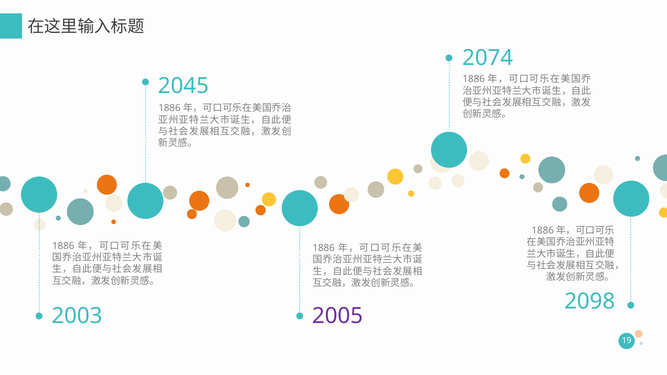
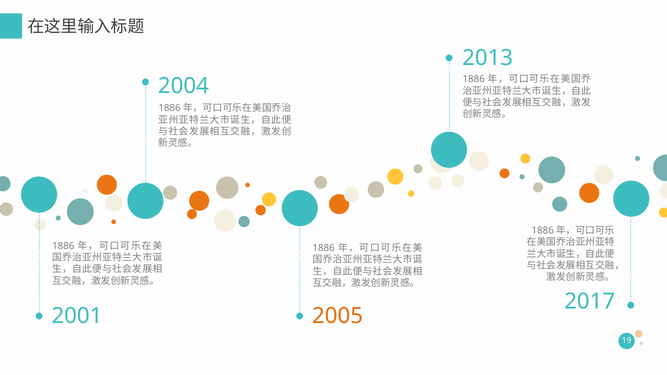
2074: 2074 -> 2013
2045: 2045 -> 2004
2098: 2098 -> 2017
2003: 2003 -> 2001
2005 colour: purple -> orange
